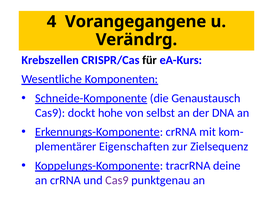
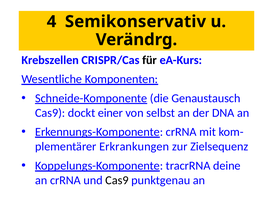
Vorangegangene: Vorangegangene -> Semikonservativ
hohe: hohe -> einer
Eigenschaften: Eigenschaften -> Erkrankungen
Cas9 at (117, 180) colour: purple -> black
